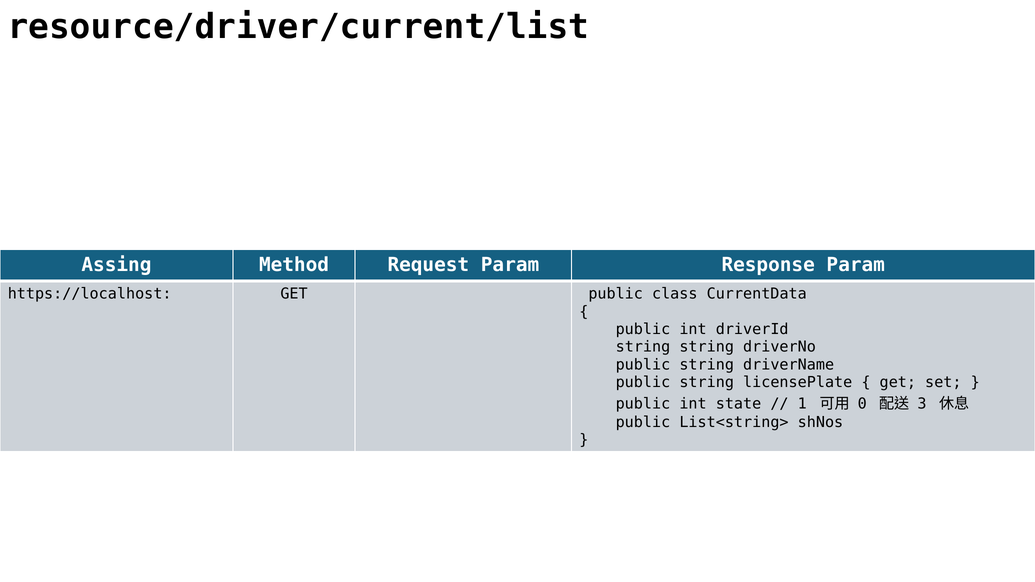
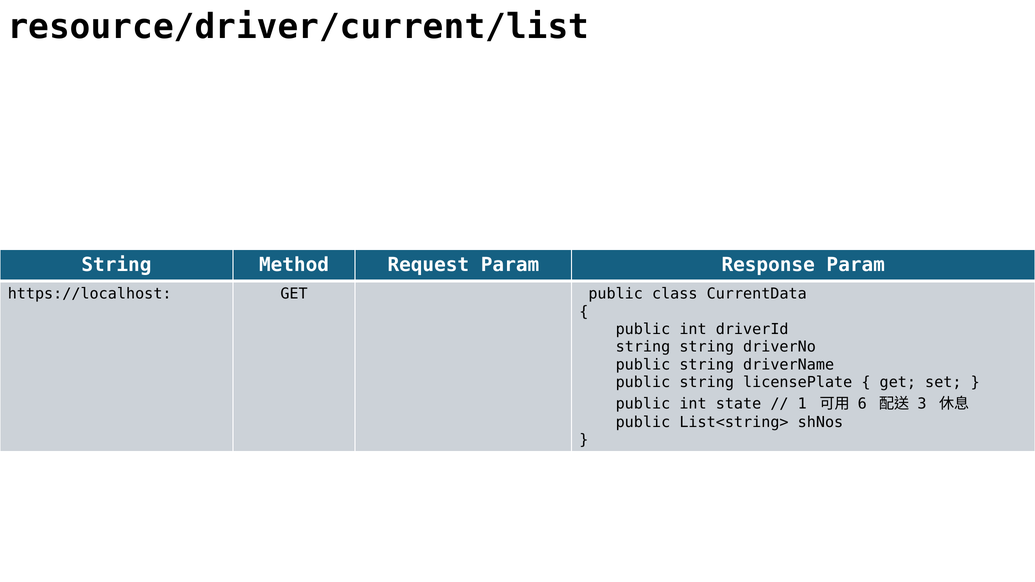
Assing at (116, 265): Assing -> String
0: 0 -> 6
